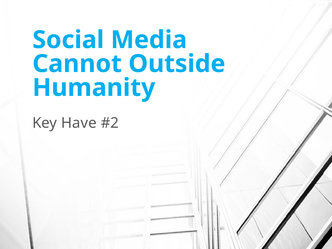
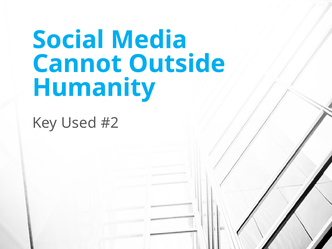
Have: Have -> Used
